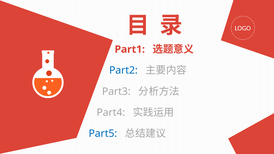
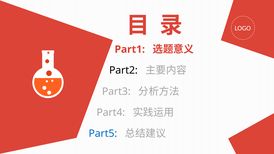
Part2 colour: blue -> black
